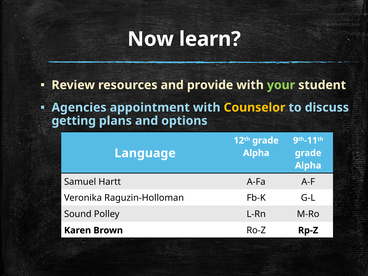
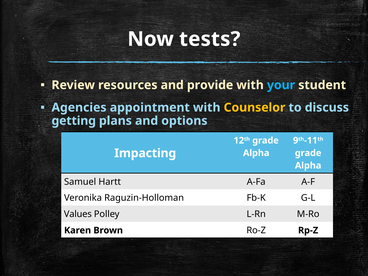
learn: learn -> tests
your colour: light green -> light blue
Language: Language -> Impacting
Sound: Sound -> Values
